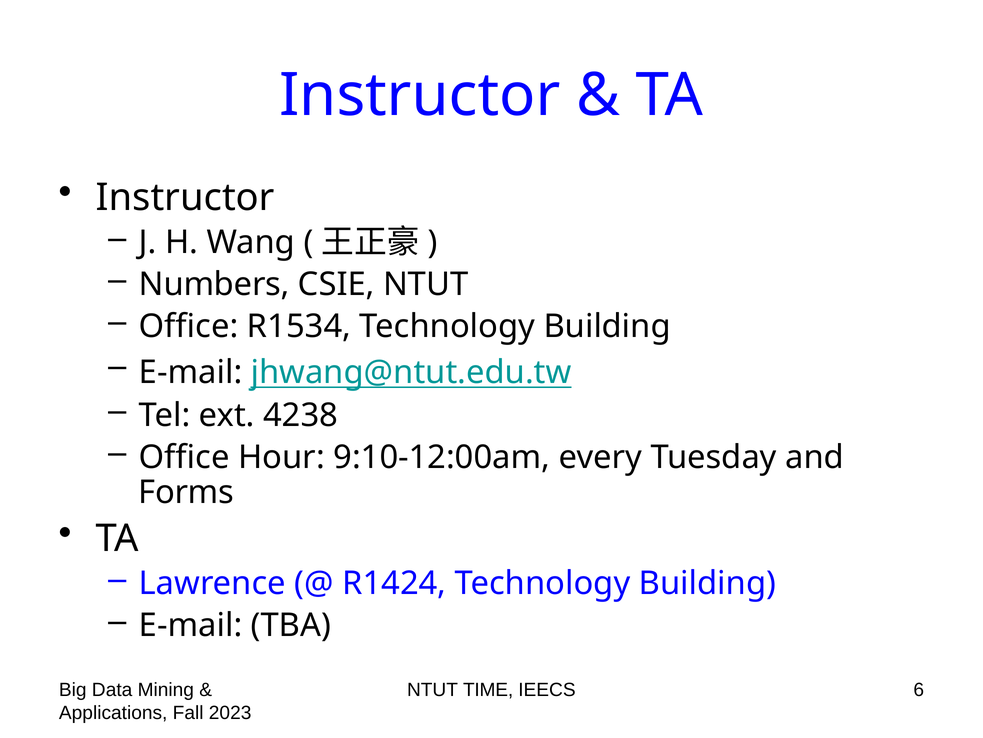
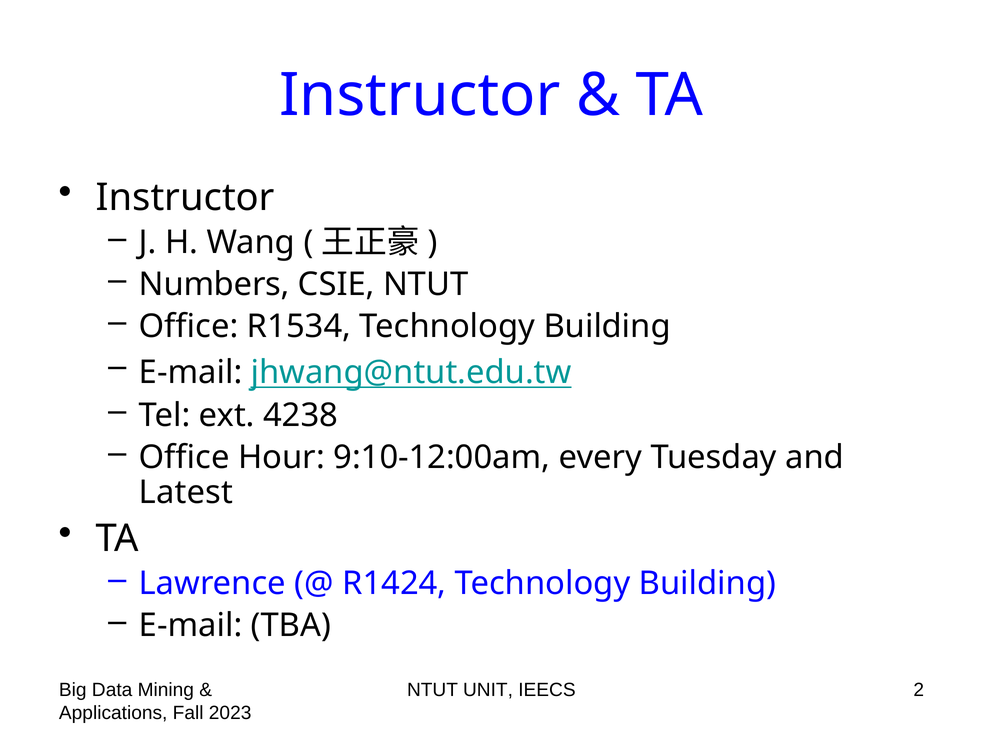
Forms: Forms -> Latest
TIME: TIME -> UNIT
6: 6 -> 2
